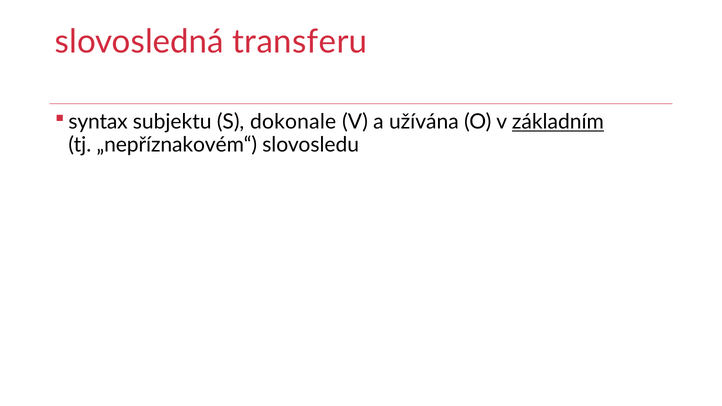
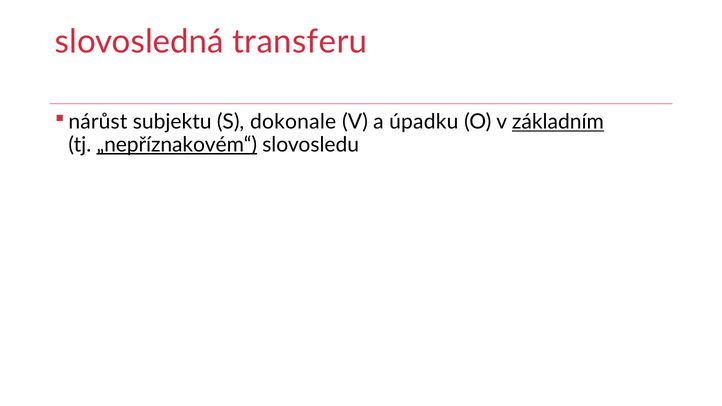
syntax: syntax -> nárůst
užívána: užívána -> úpadku
„nepříznakovém“ underline: none -> present
